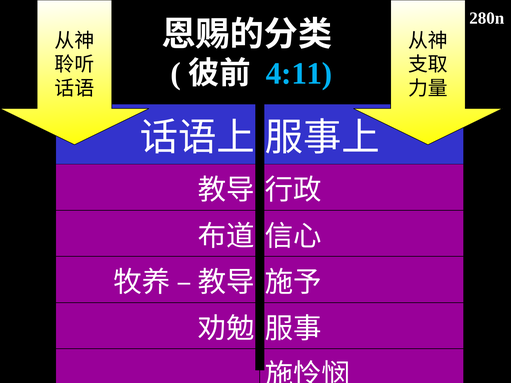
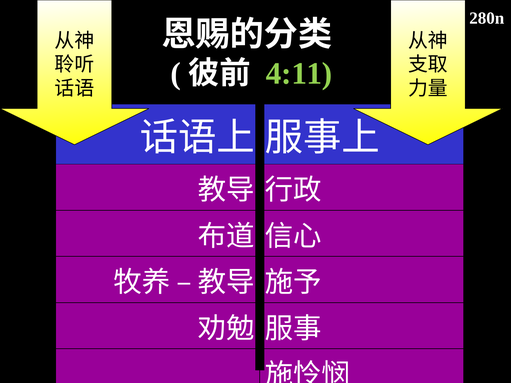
4:11 colour: light blue -> light green
